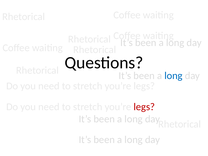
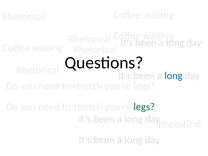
legs at (144, 107) colour: red -> green
